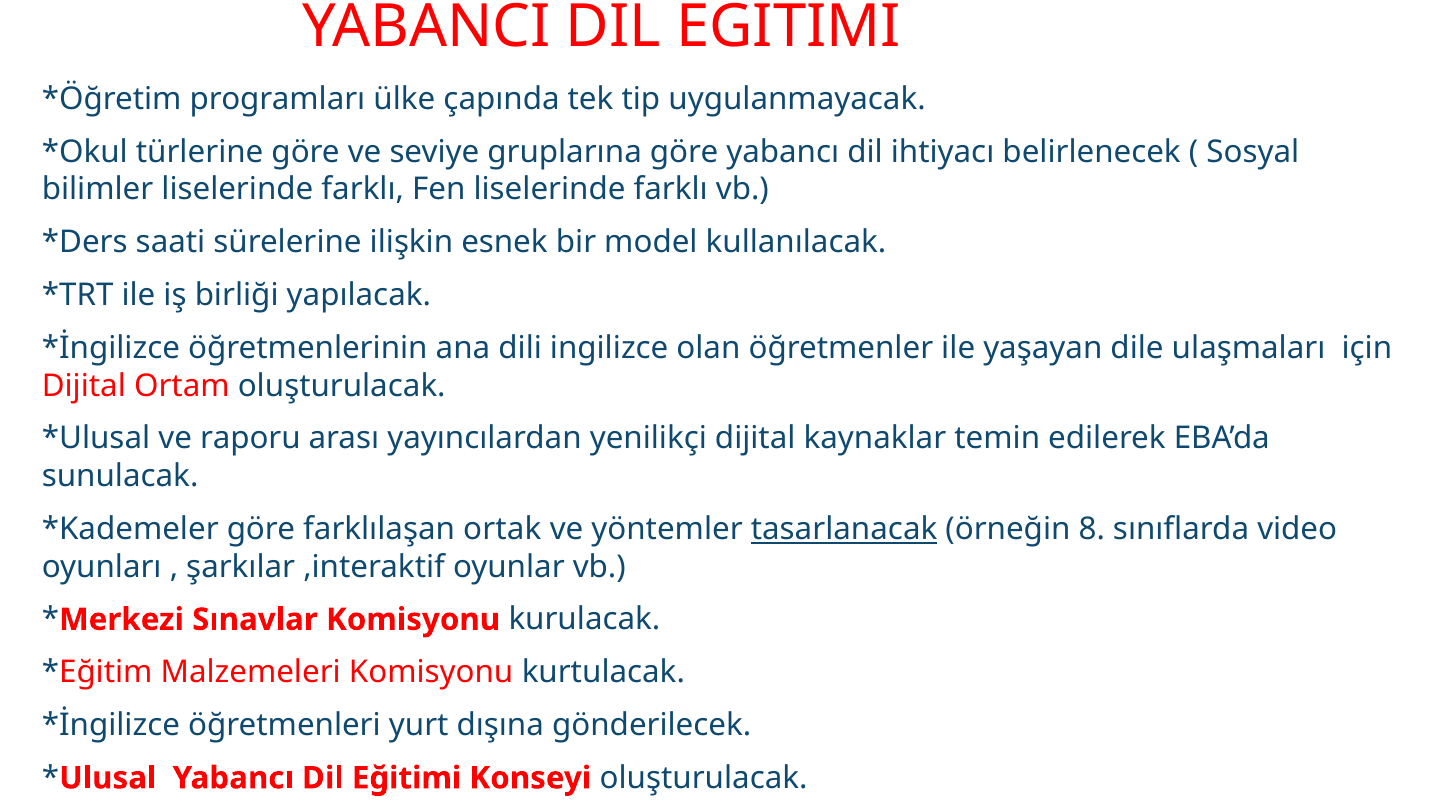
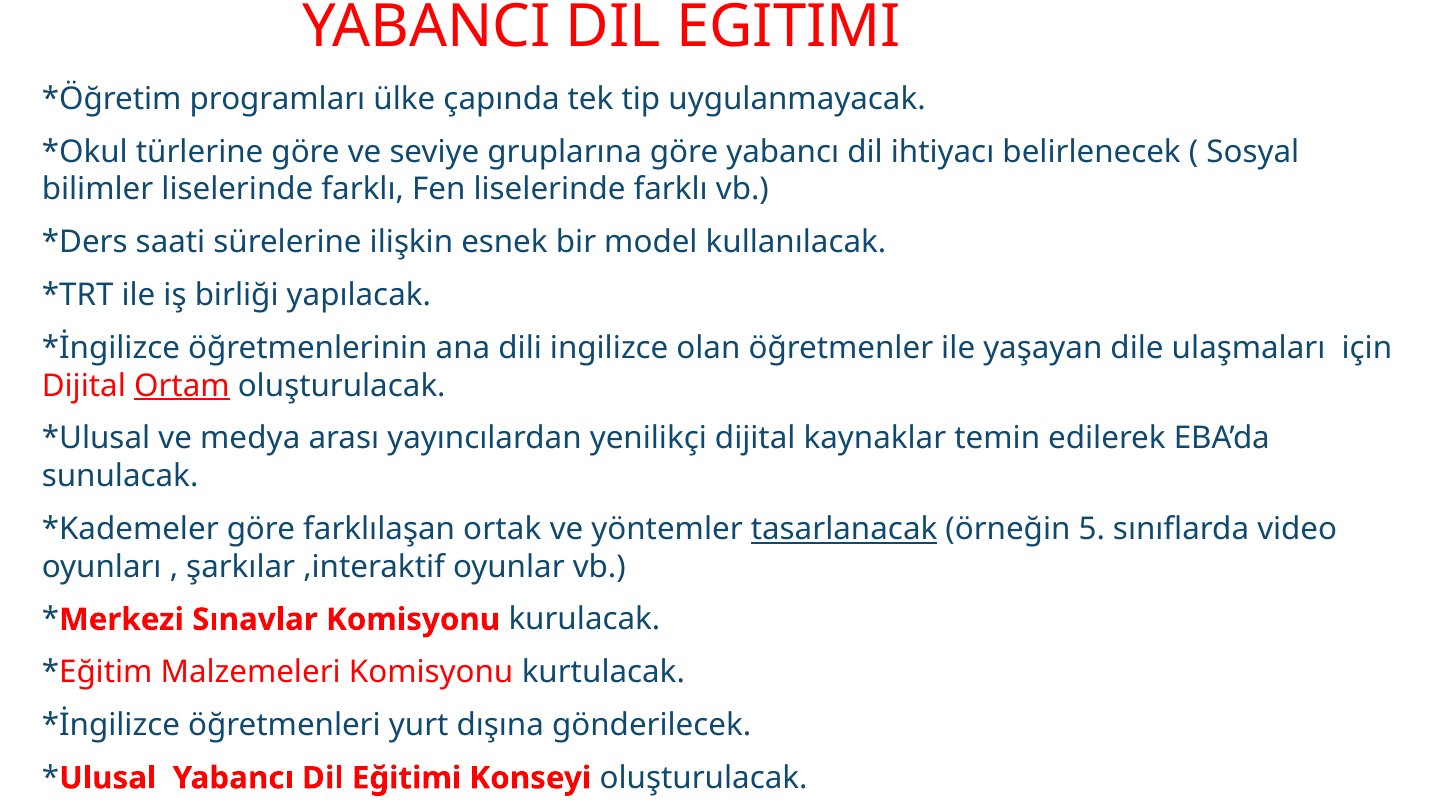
Ortam underline: none -> present
raporu: raporu -> medya
8: 8 -> 5
